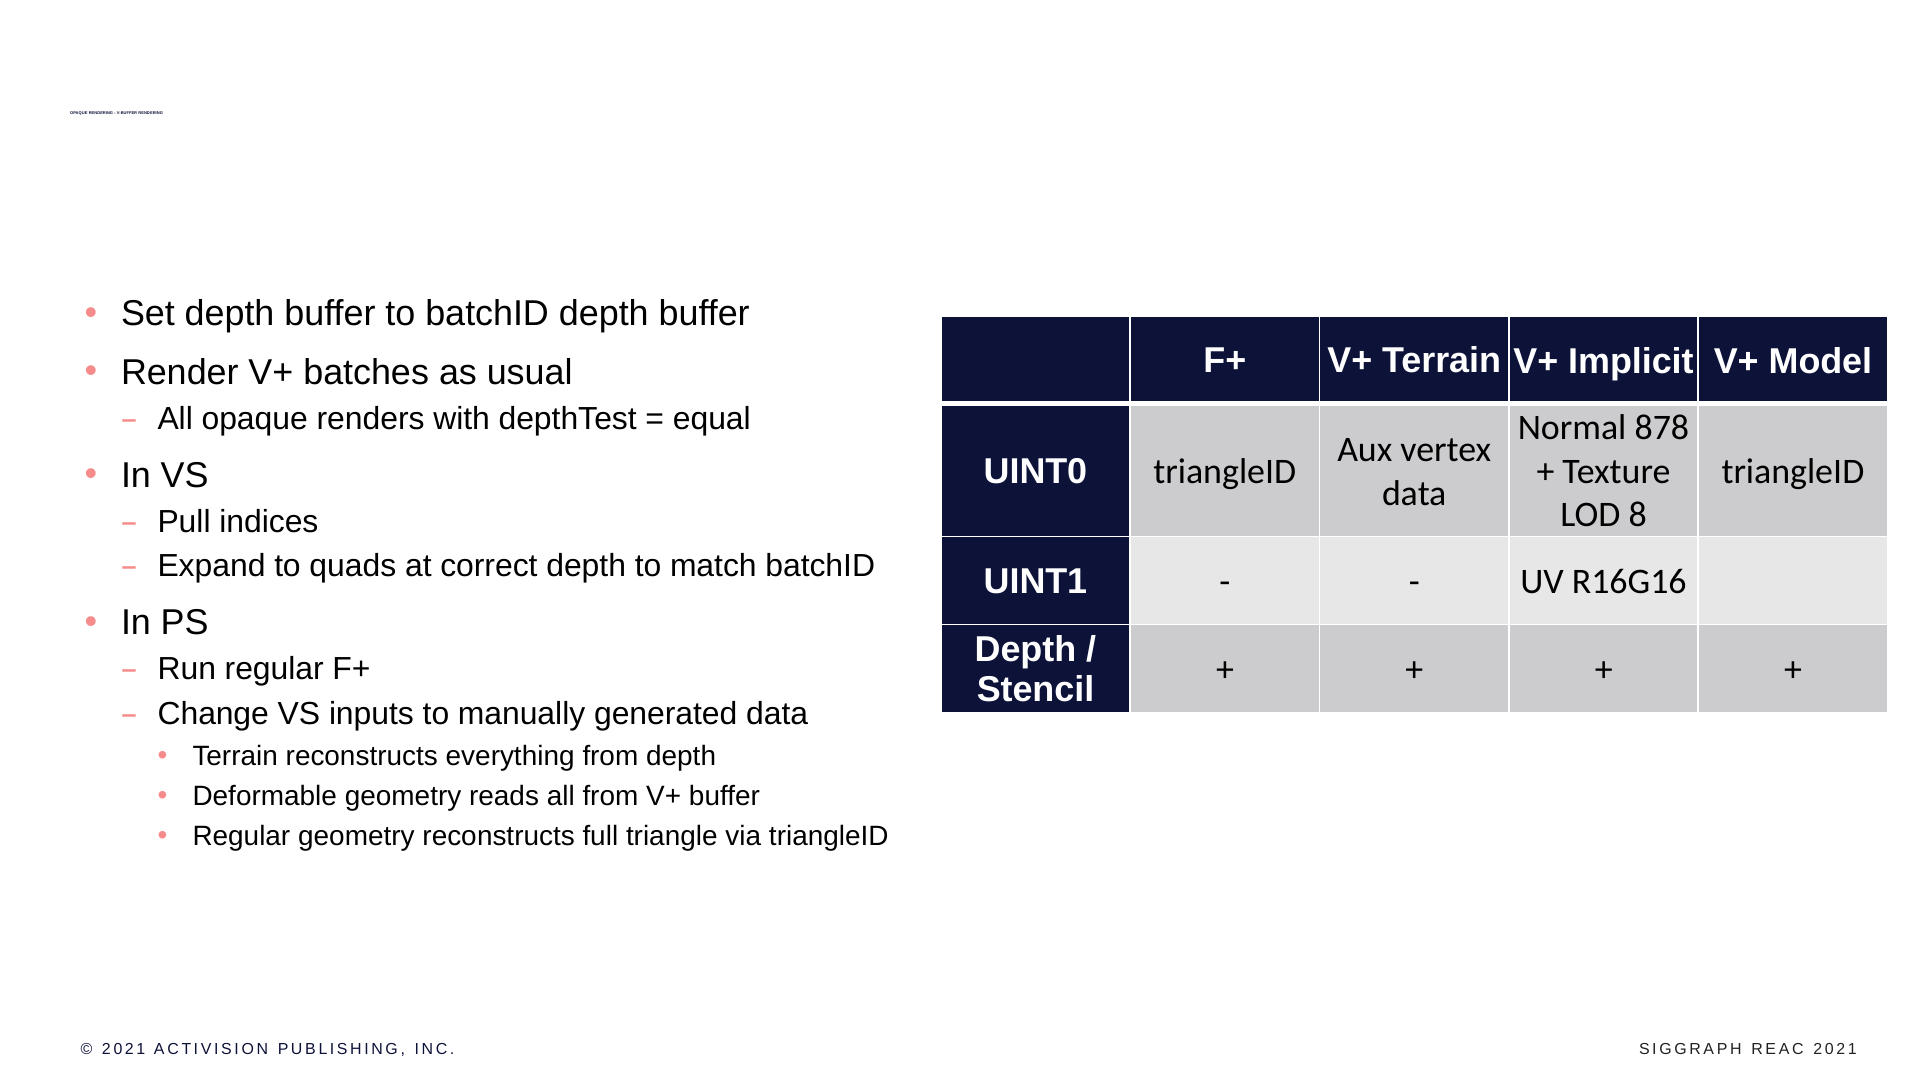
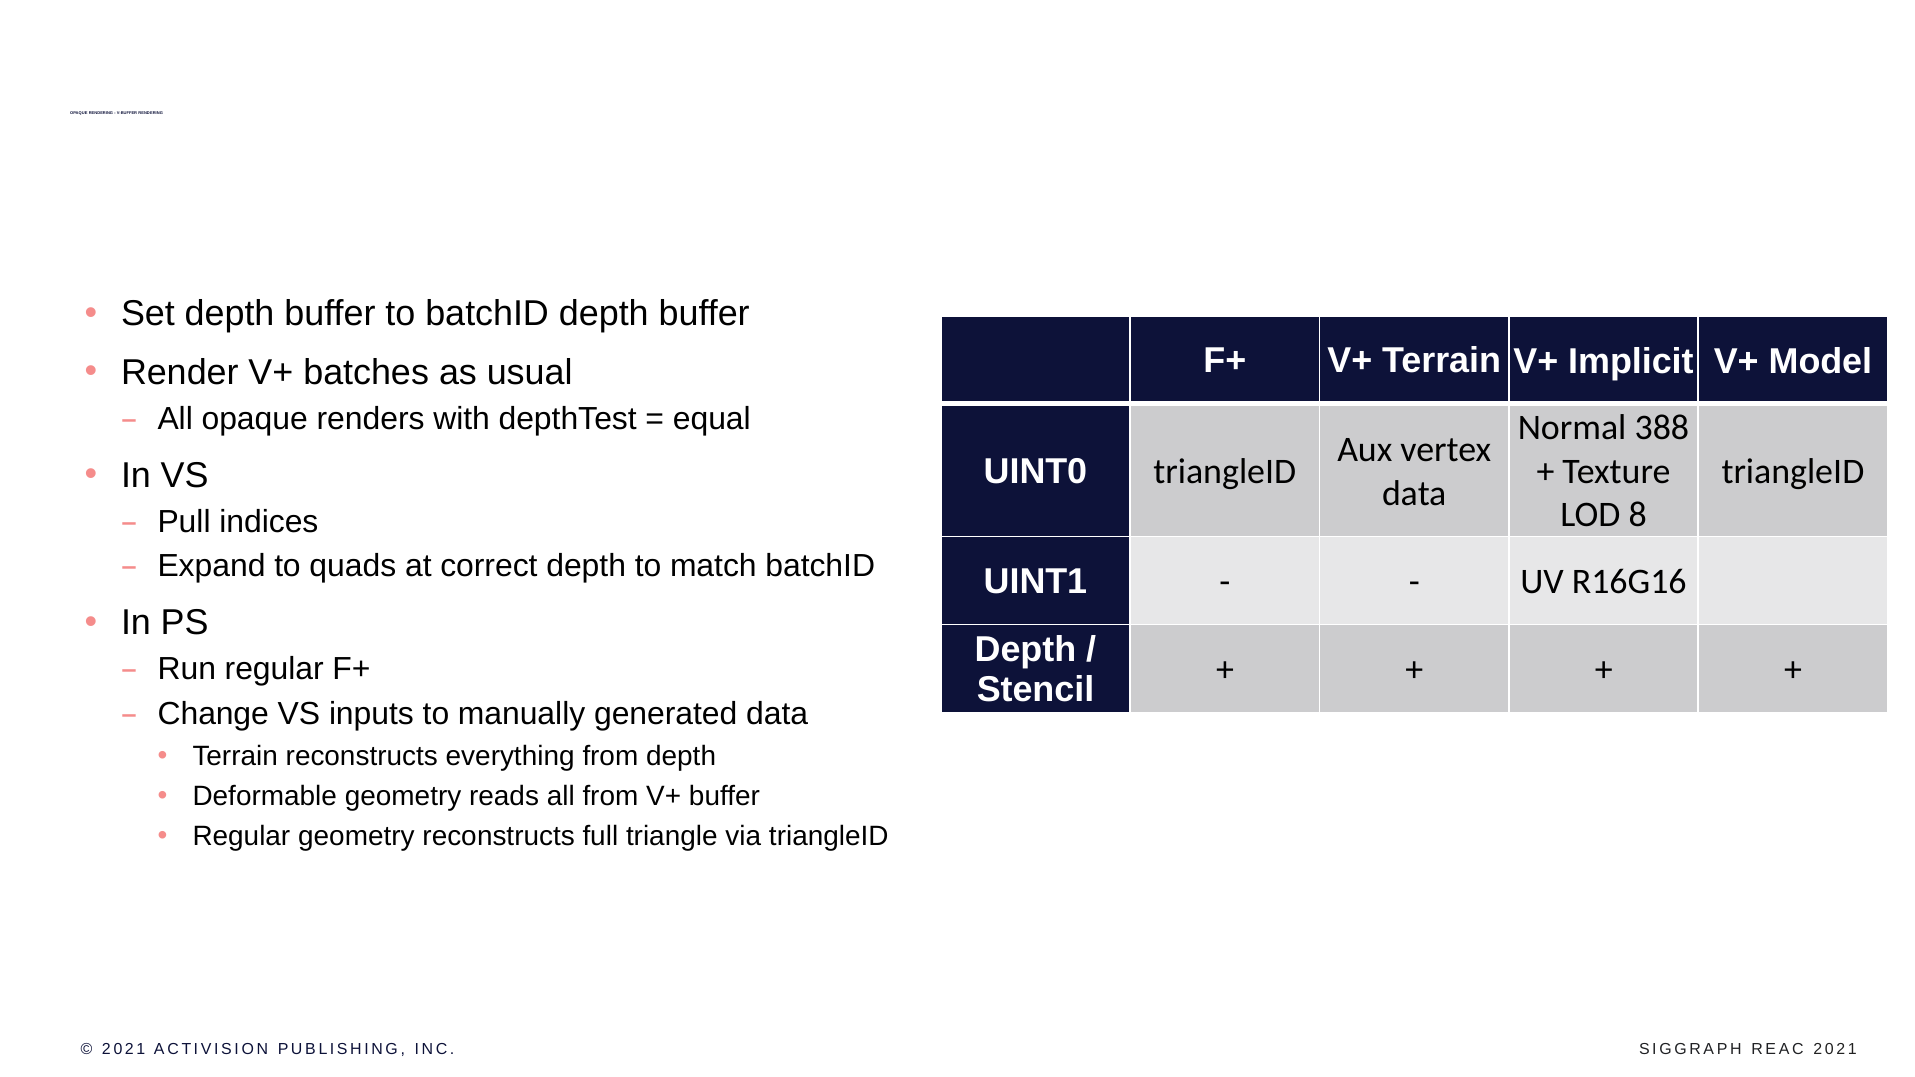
878: 878 -> 388
